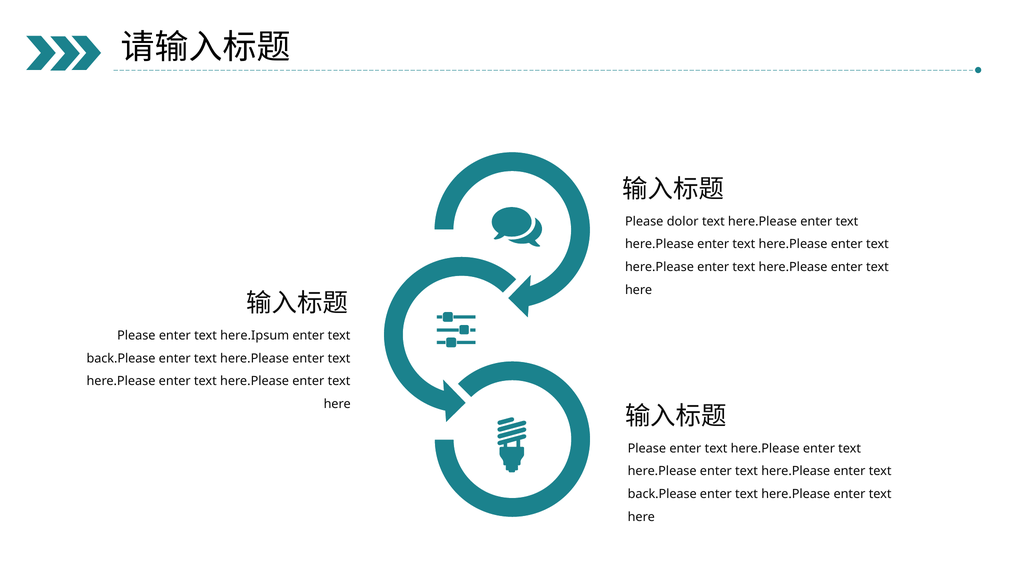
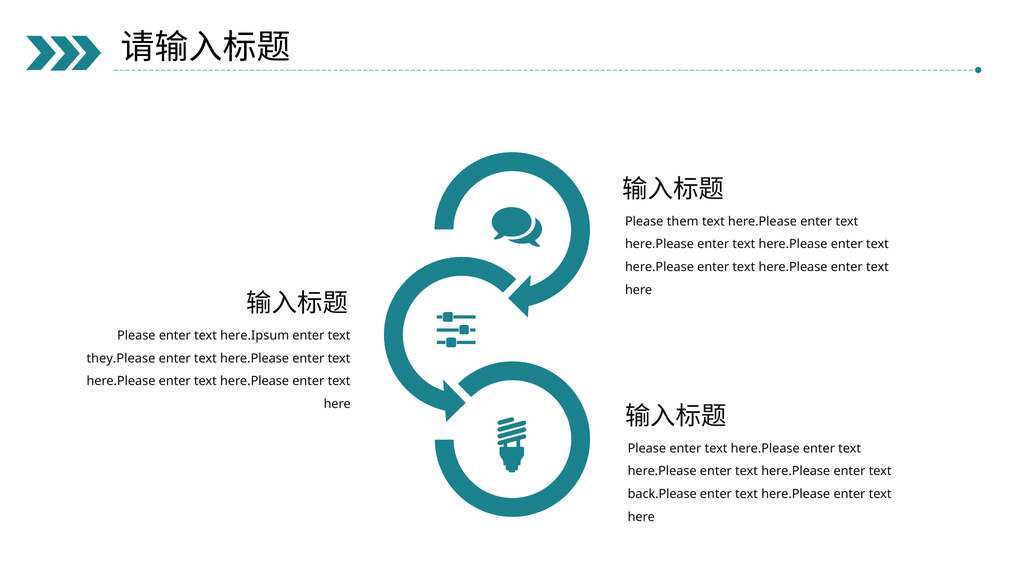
dolor: dolor -> them
back.Please at (121, 358): back.Please -> they.Please
